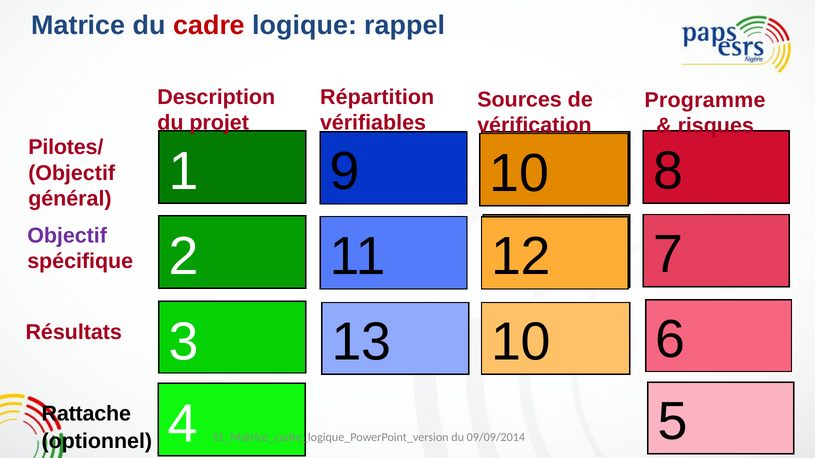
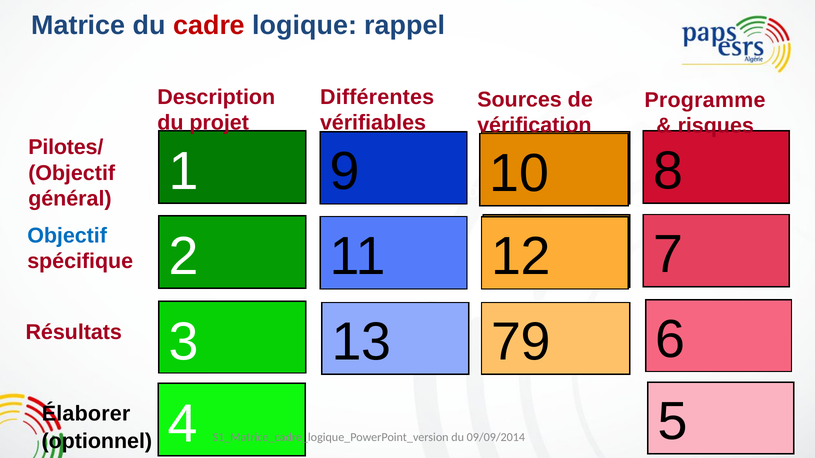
Répartition: Répartition -> Différentes
Objectif at (67, 236) colour: purple -> blue
13 10: 10 -> 79
Rattache: Rattache -> Élaborer
